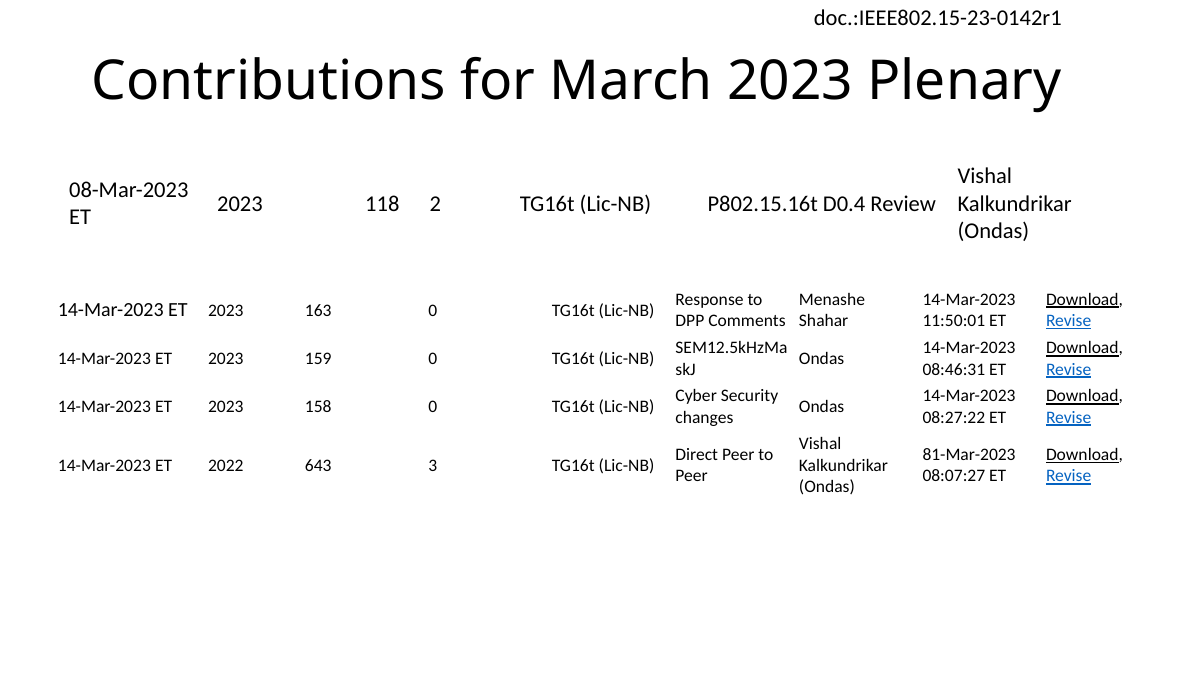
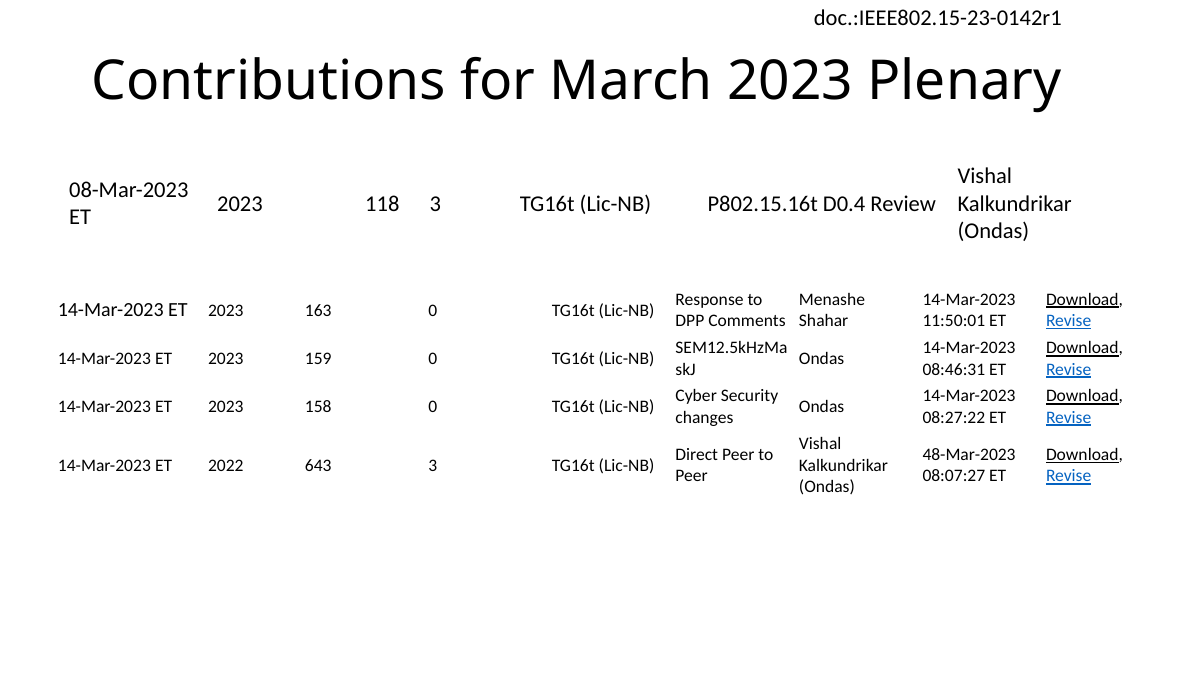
118 2: 2 -> 3
81-Mar-2023: 81-Mar-2023 -> 48-Mar-2023
